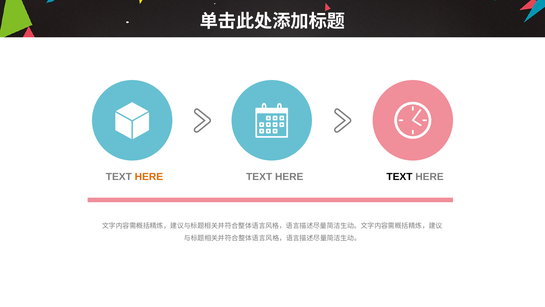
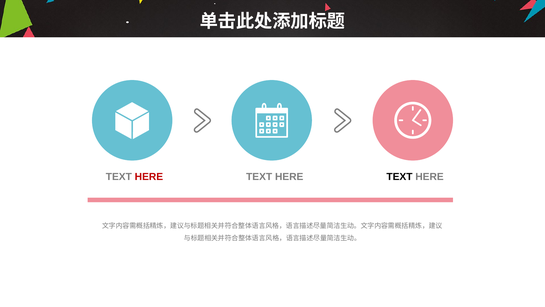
HERE at (149, 177) colour: orange -> red
